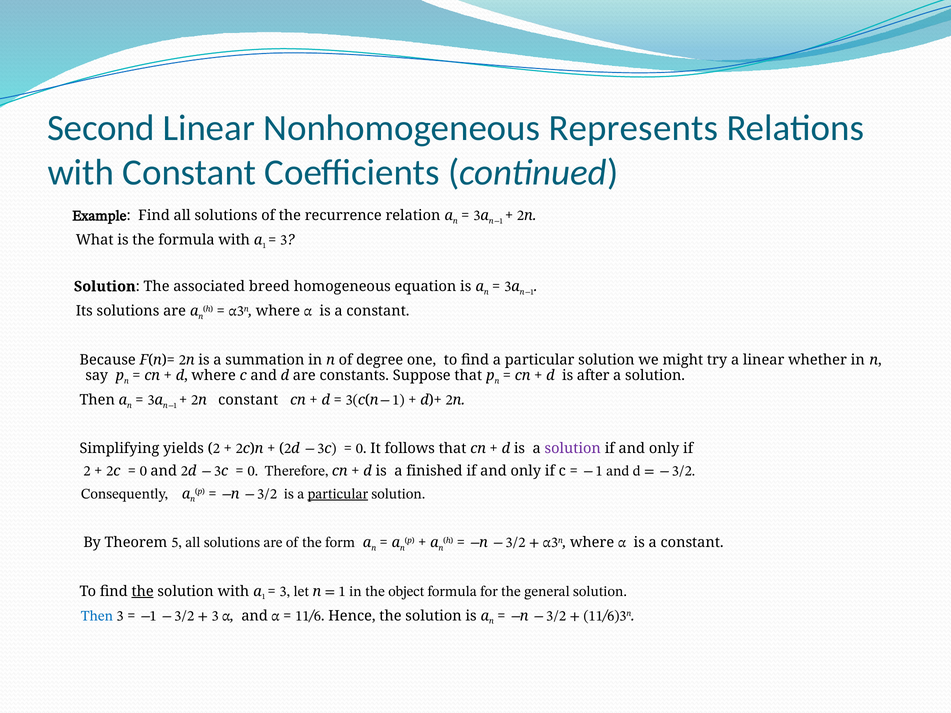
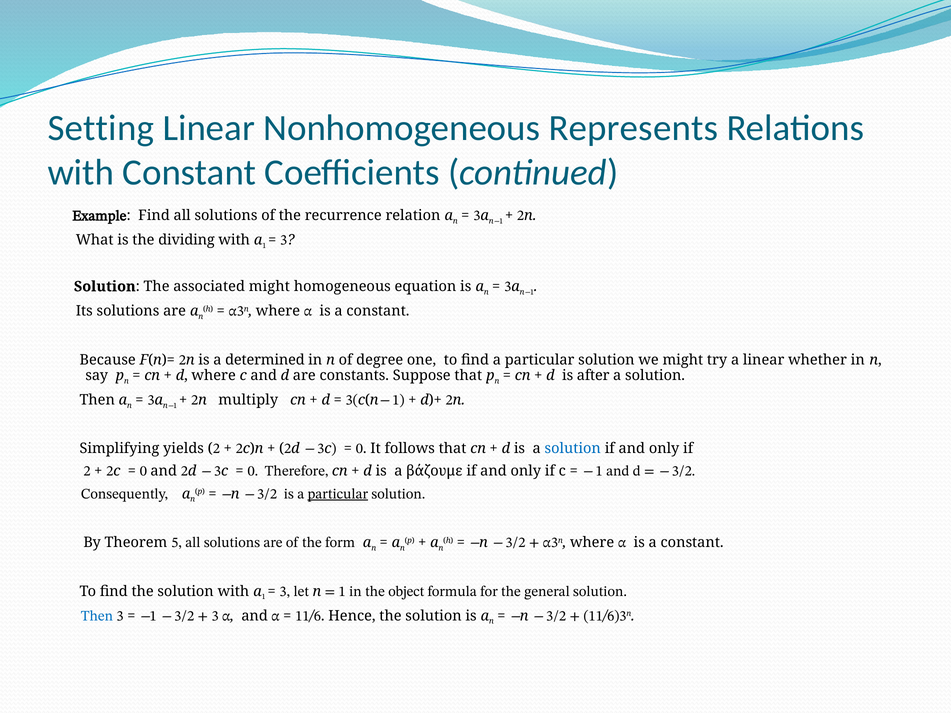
Second: Second -> Setting
the formula: formula -> dividing
associated breed: breed -> might
summation: summation -> determined
n constant: constant -> multiply
solution at (573, 449) colour: purple -> blue
finished: finished -> βάζουμε
the at (143, 591) underline: present -> none
